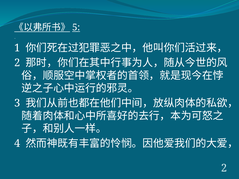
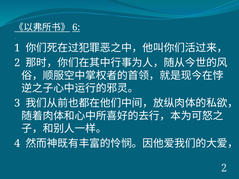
5: 5 -> 6
